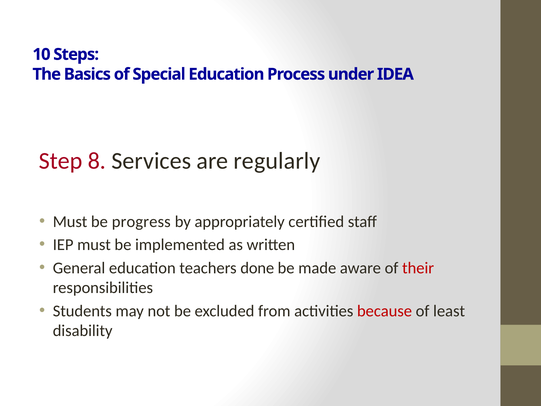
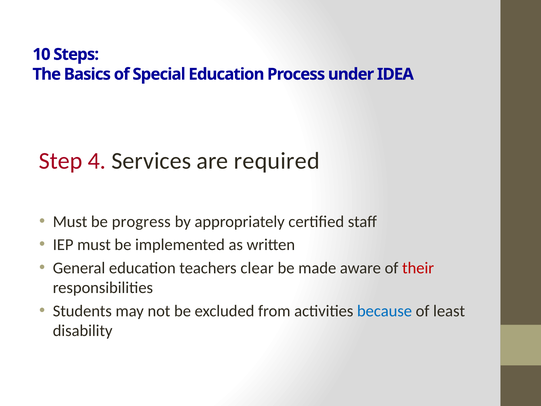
8: 8 -> 4
regularly: regularly -> required
done: done -> clear
because colour: red -> blue
